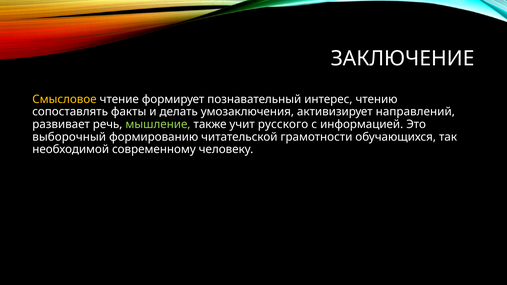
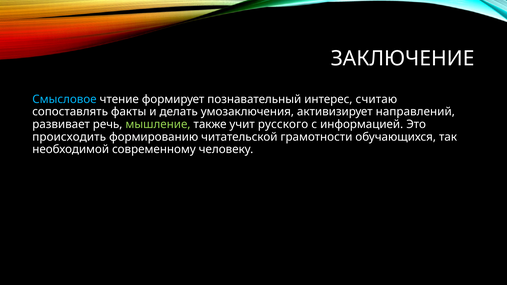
Смысловое colour: yellow -> light blue
чтению: чтению -> считаю
выборочный: выборочный -> происходить
